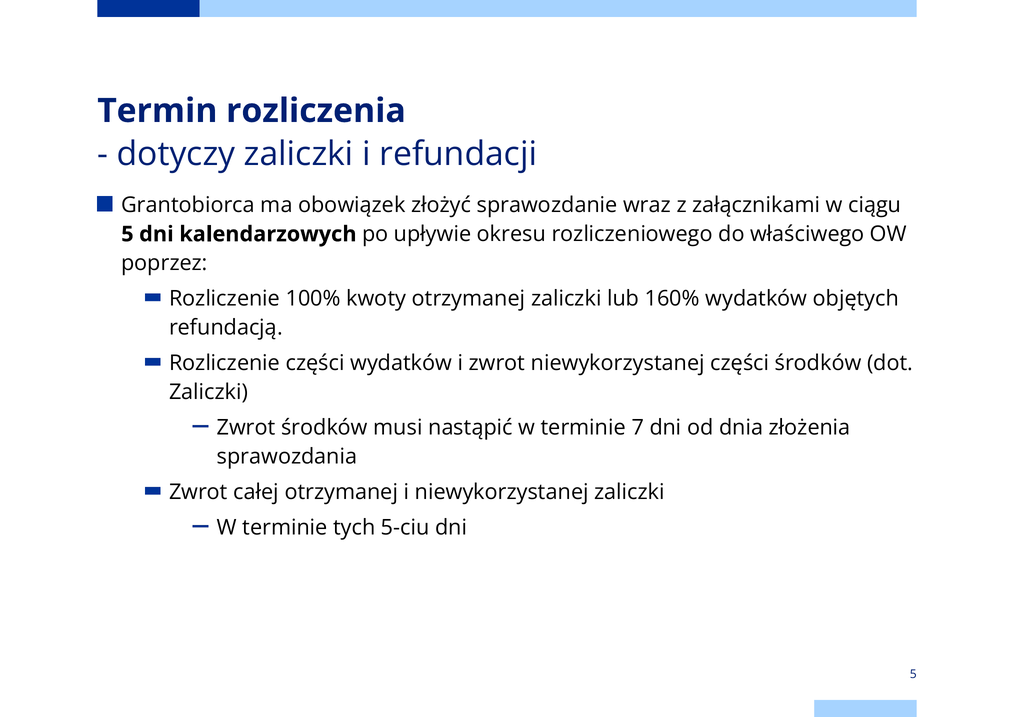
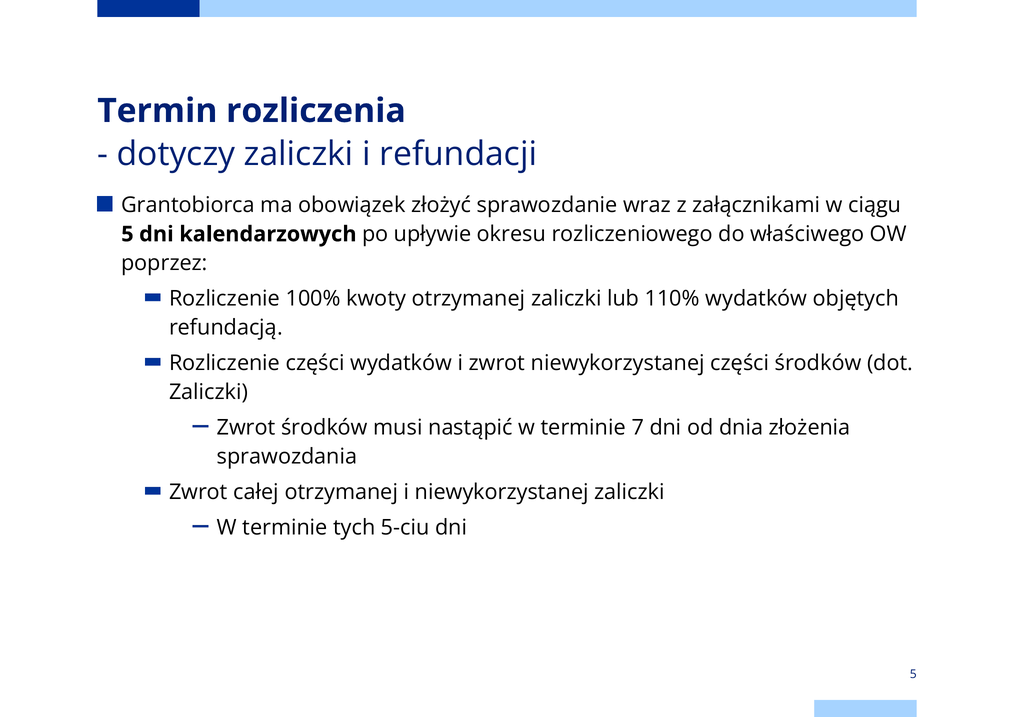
160%: 160% -> 110%
